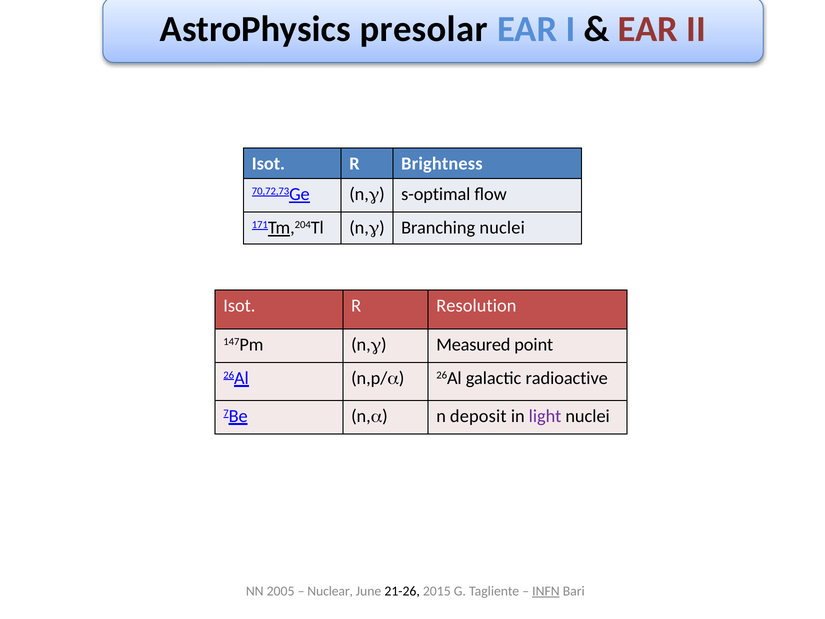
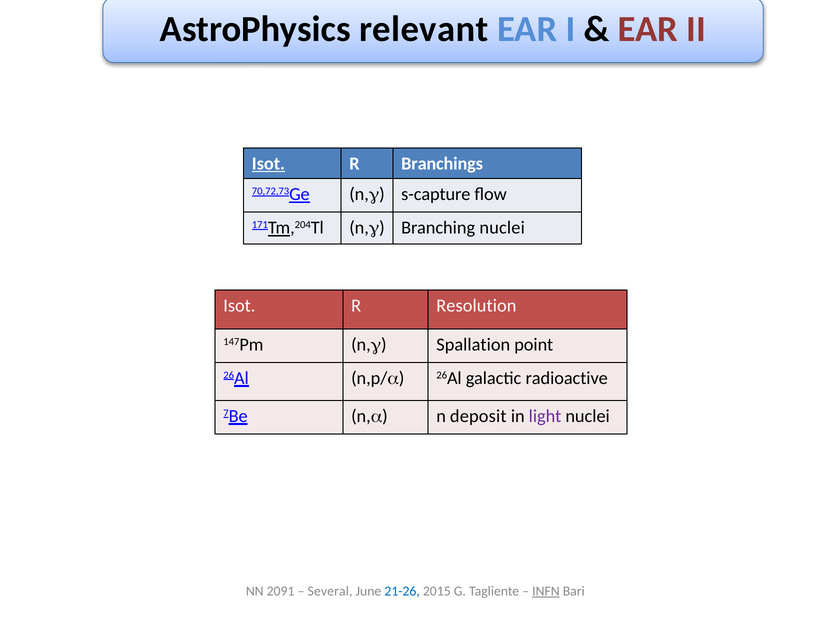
presolar: presolar -> relevant
Isot at (268, 163) underline: none -> present
Brightness: Brightness -> Branchings
s-optimal: s-optimal -> s-capture
Measured: Measured -> Spallation
2005: 2005 -> 2091
Nuclear: Nuclear -> Several
21-26 colour: black -> blue
